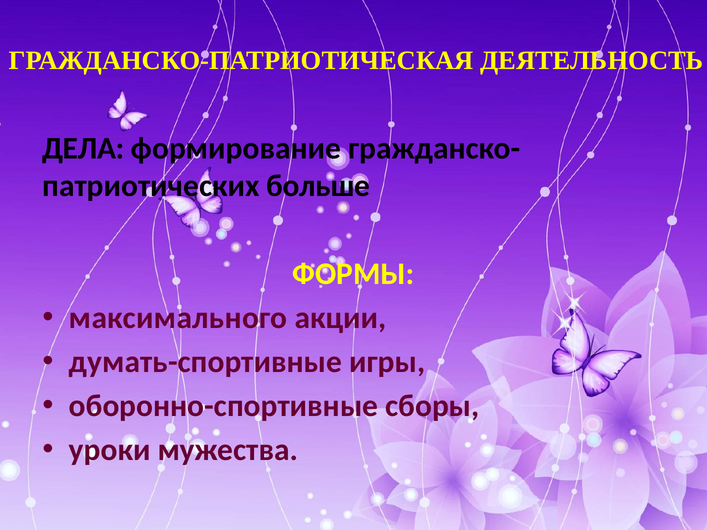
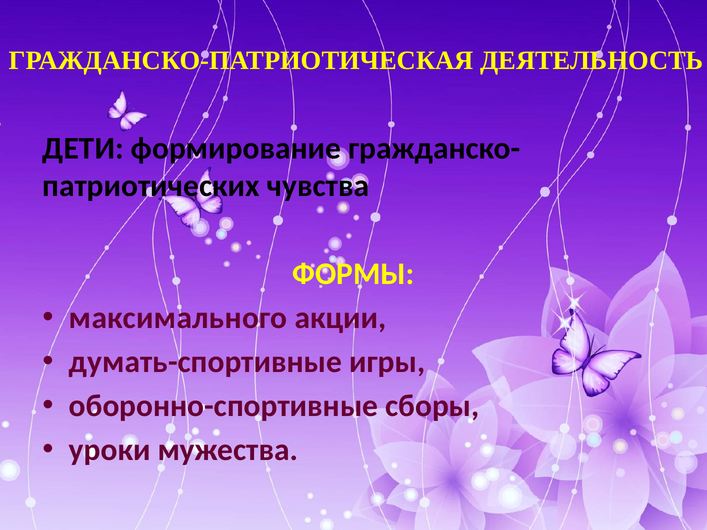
ДЕЛА: ДЕЛА -> ДЕТИ
больше: больше -> чувства
